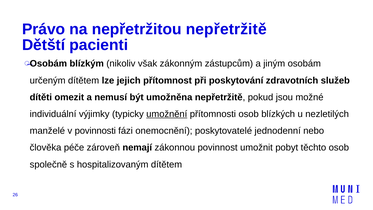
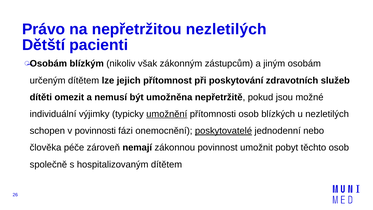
nepřetržitou nepřetržitě: nepřetržitě -> nezletilých
manželé: manželé -> schopen
poskytovatelé underline: none -> present
